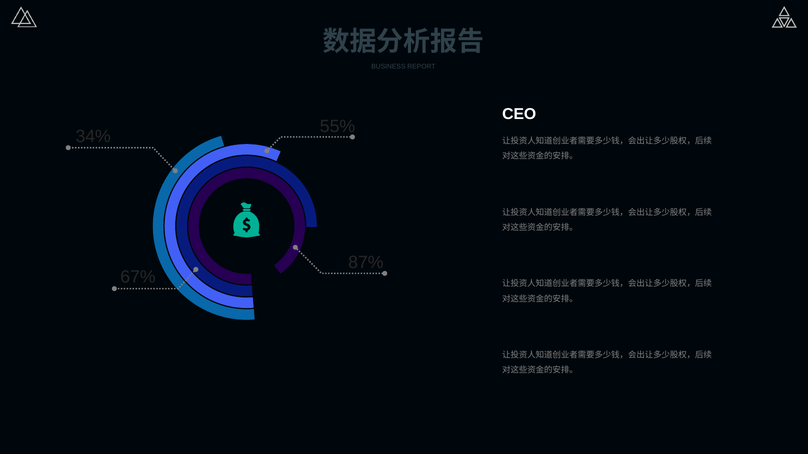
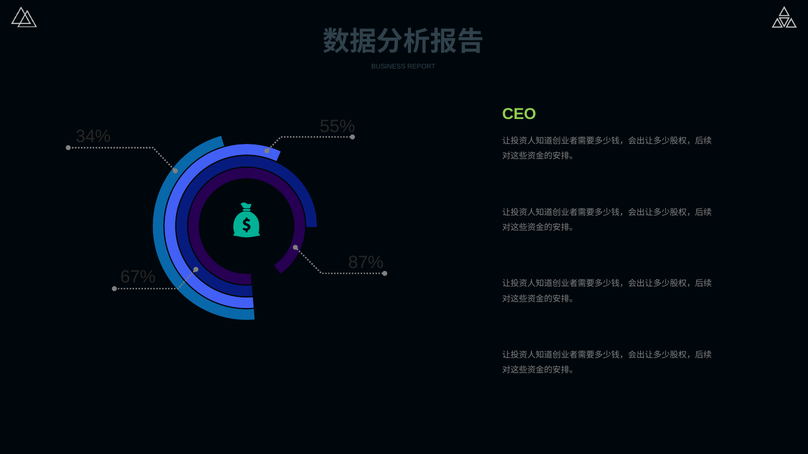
CEO colour: white -> light green
